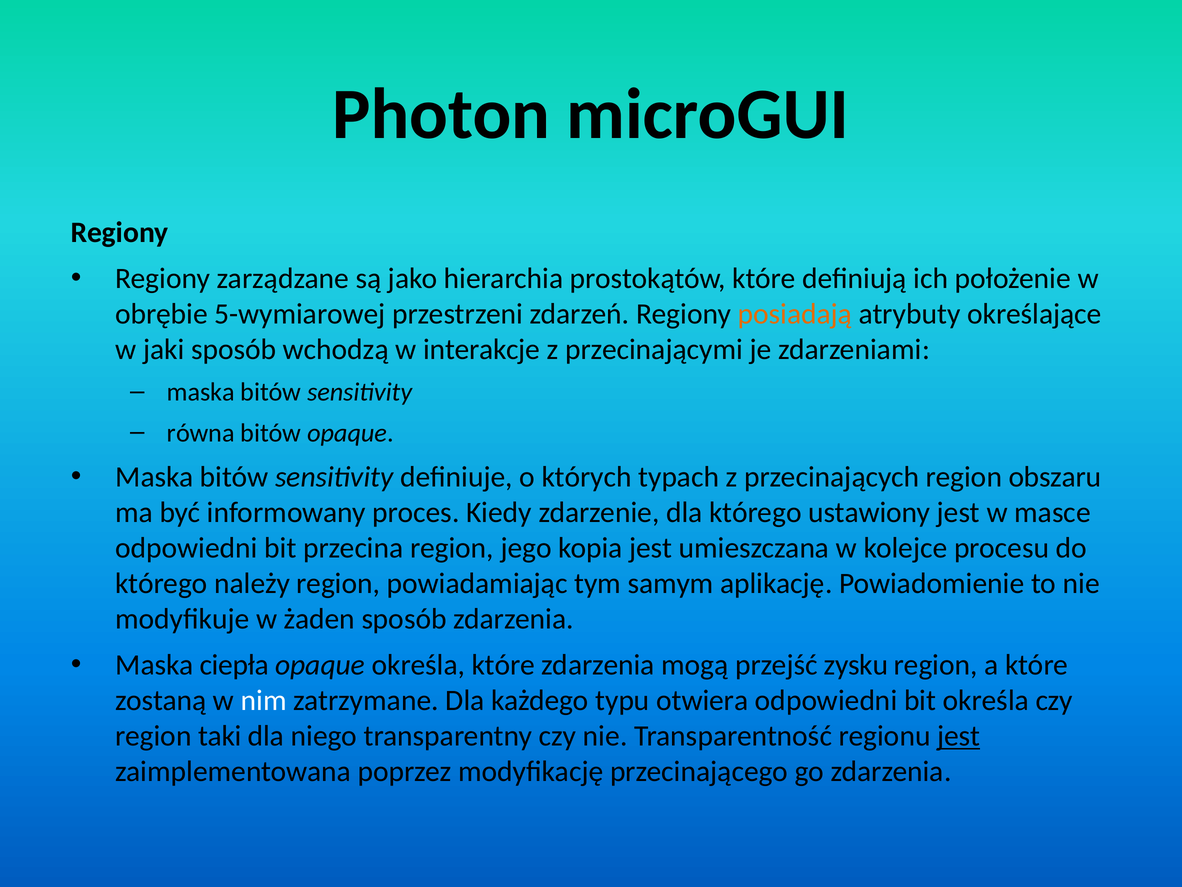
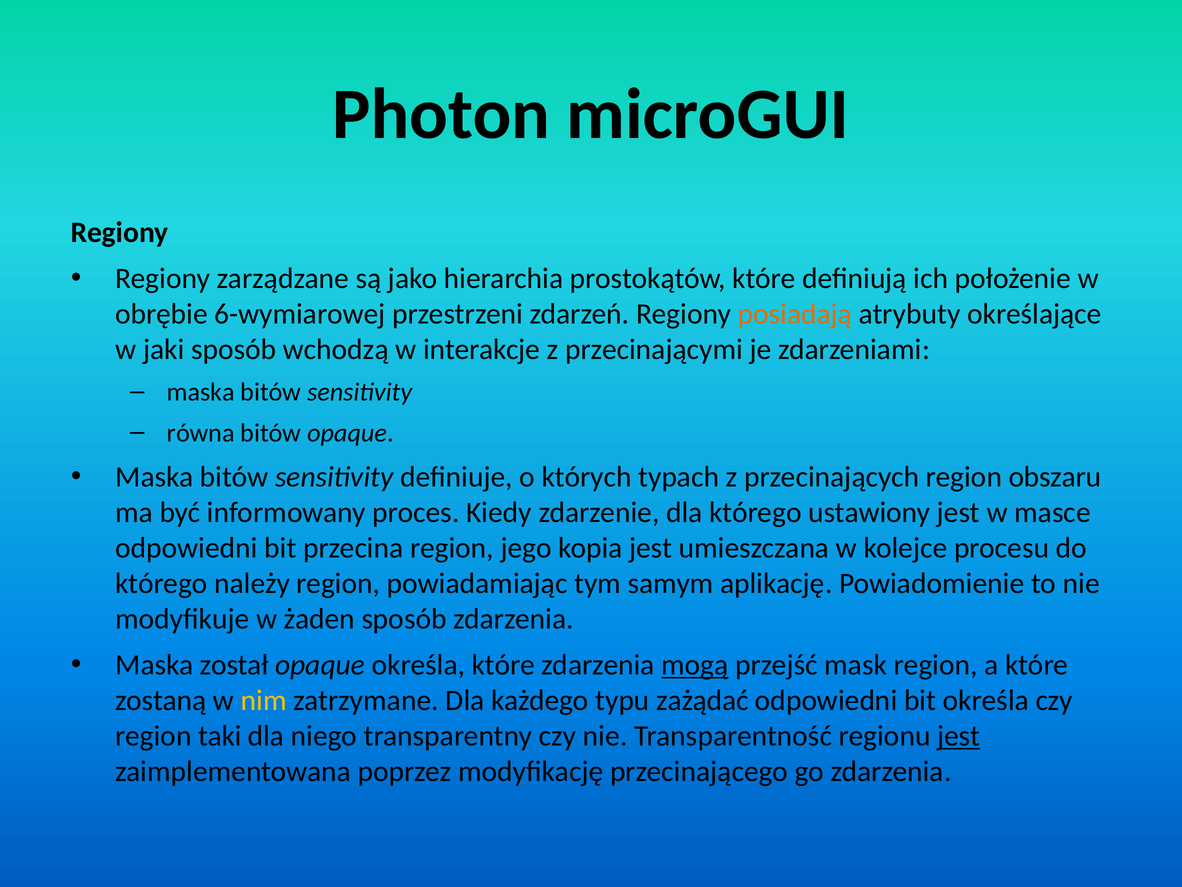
5-wymiarowej: 5-wymiarowej -> 6-wymiarowej
ciepła: ciepła -> został
mogą underline: none -> present
zysku: zysku -> mask
nim colour: white -> yellow
otwiera: otwiera -> zażądać
